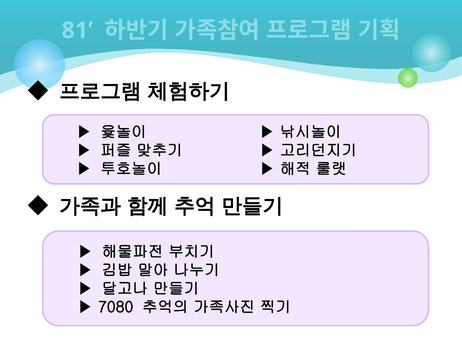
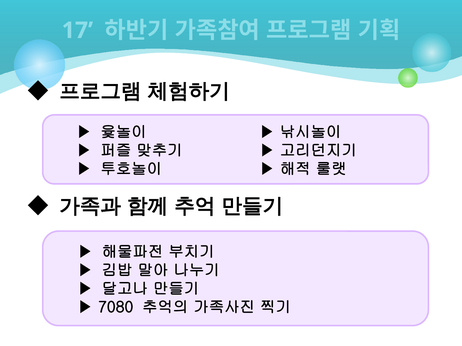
81: 81 -> 17
